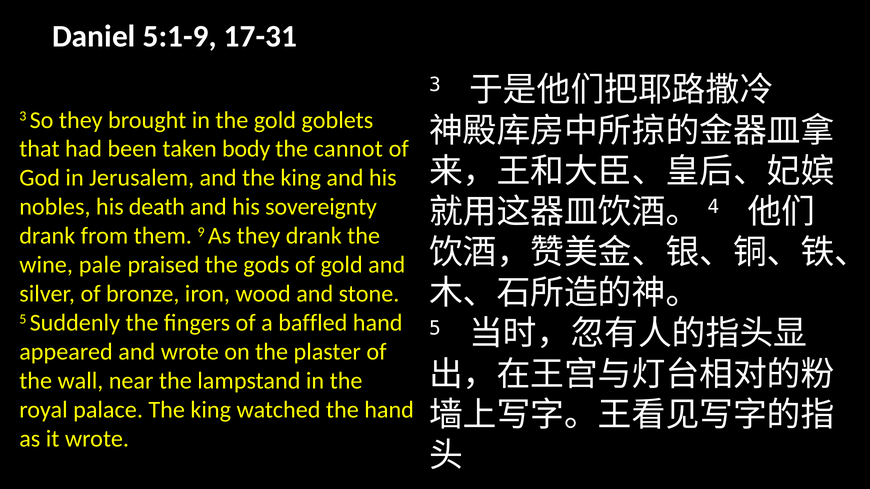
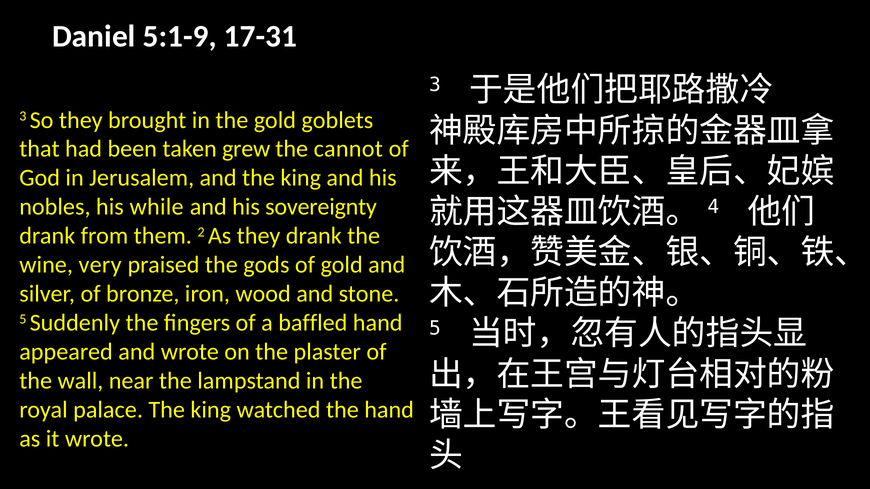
body: body -> grew
death: death -> while
9: 9 -> 2
pale: pale -> very
